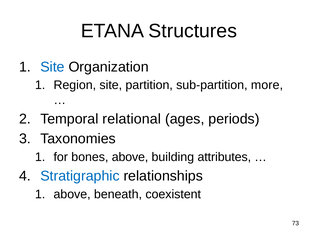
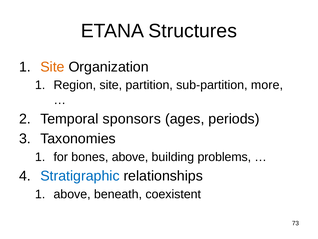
Site at (52, 67) colour: blue -> orange
relational: relational -> sponsors
attributes: attributes -> problems
